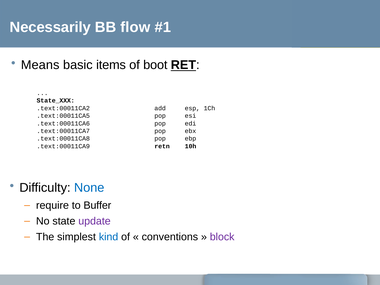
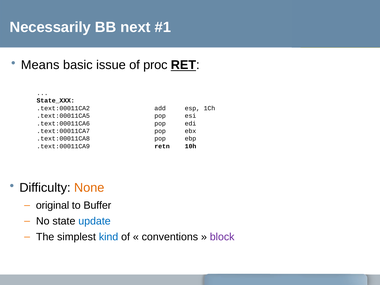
flow: flow -> next
items: items -> issue
boot: boot -> proc
None colour: blue -> orange
require: require -> original
update colour: purple -> blue
